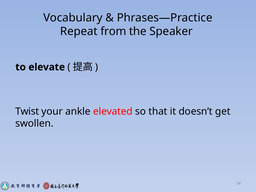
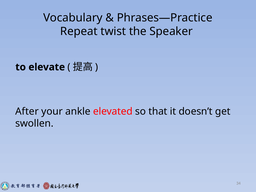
from: from -> twist
Twist: Twist -> After
